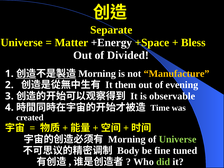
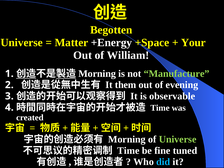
Separate: Separate -> Begotten
Bless: Bless -> Your
Divided: Divided -> William
Manufacture colour: yellow -> light green
Body at (128, 151): Body -> Time
did colour: light green -> light blue
